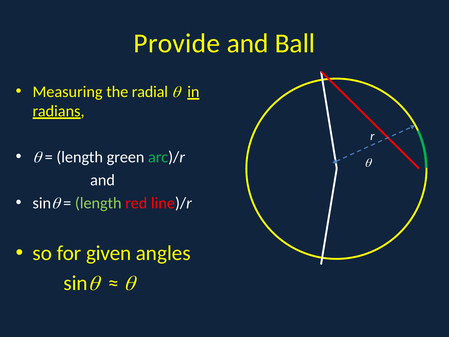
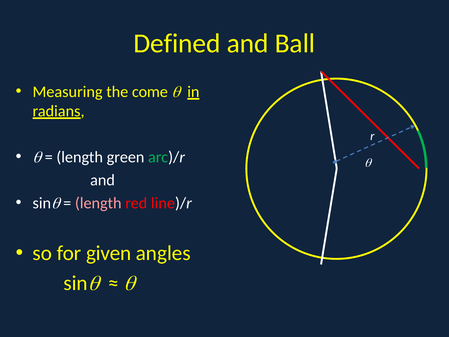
Provide: Provide -> Defined
radial: radial -> come
length at (98, 203) colour: light green -> pink
